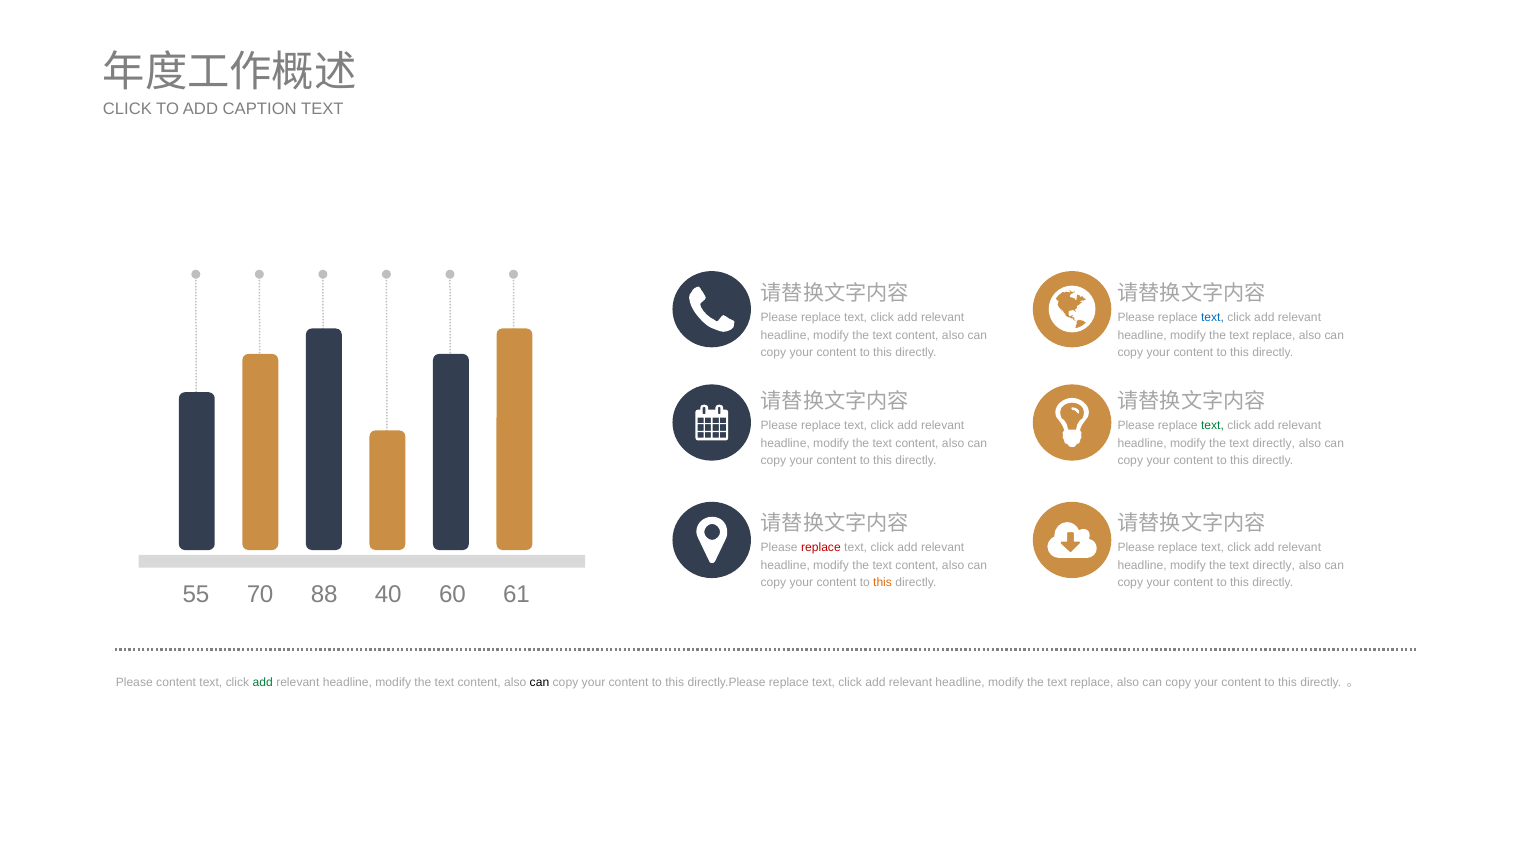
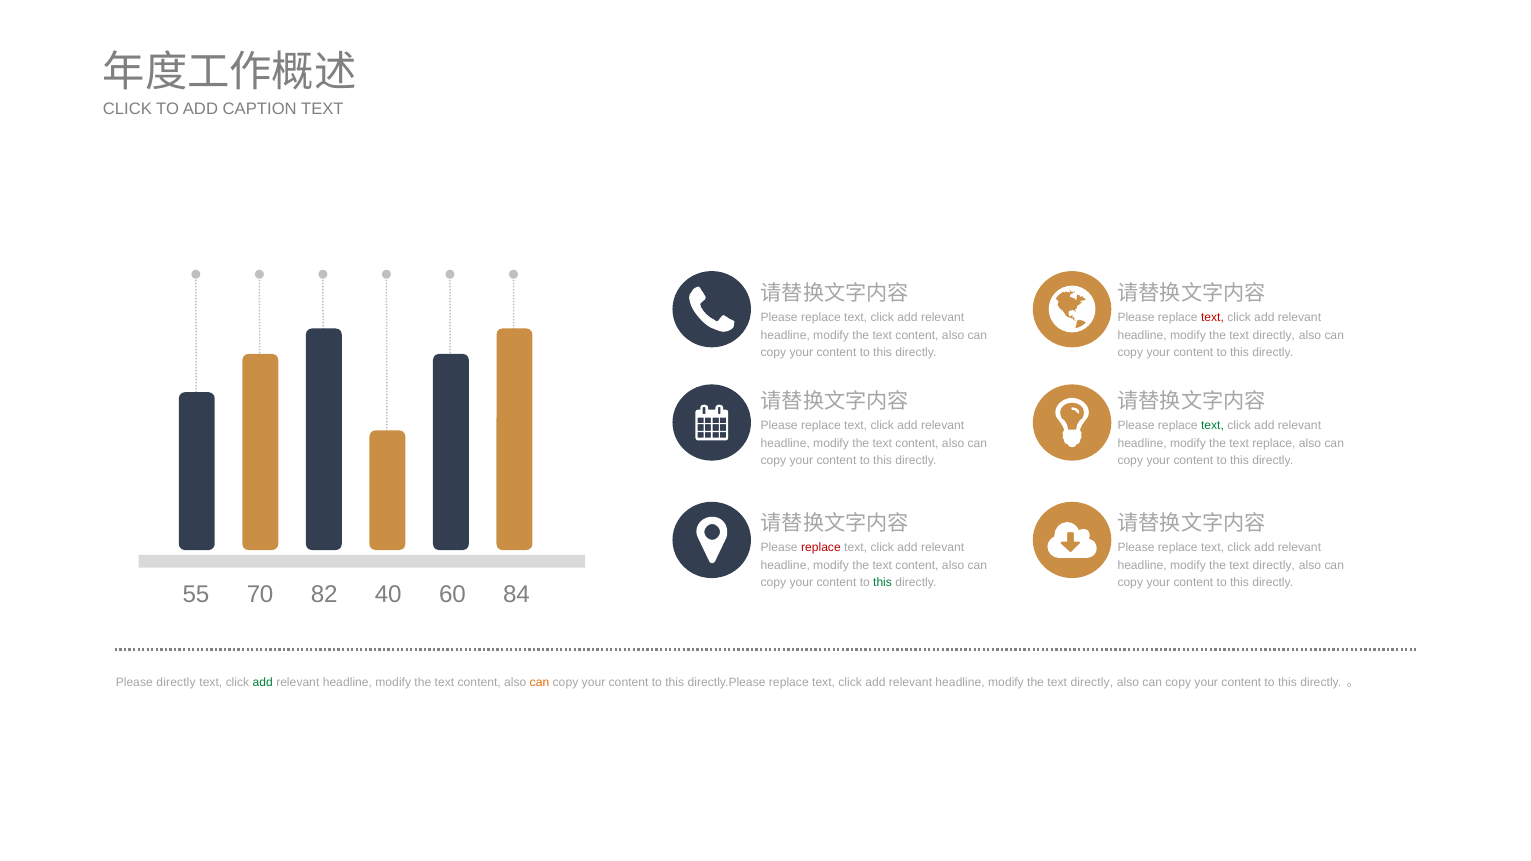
text at (1212, 318) colour: blue -> red
replace at (1274, 335): replace -> directly
directly at (1274, 443): directly -> replace
this at (883, 583) colour: orange -> green
88: 88 -> 82
61: 61 -> 84
Please content: content -> directly
can at (540, 683) colour: black -> orange
replace at (1092, 683): replace -> directly
